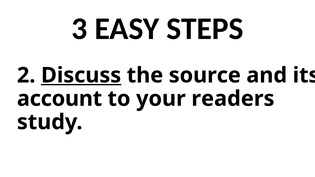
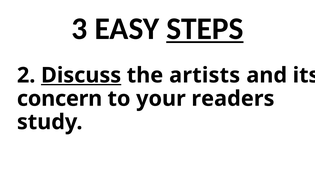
STEPS underline: none -> present
source: source -> artists
account: account -> concern
